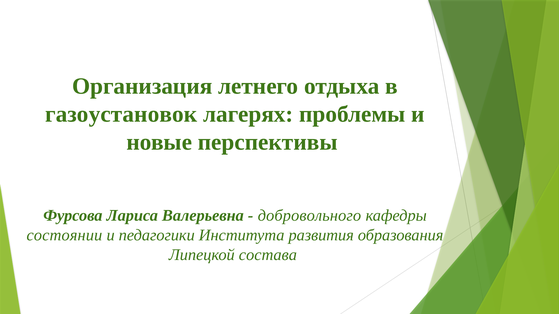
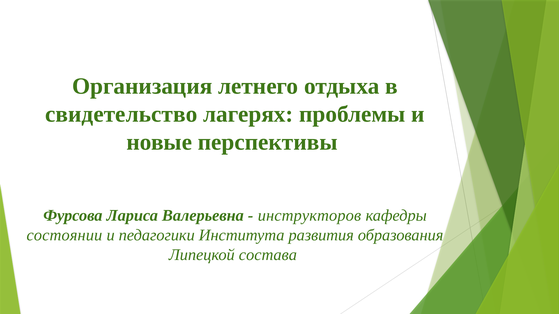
газоустановок: газоустановок -> свидетельство
добровольного: добровольного -> инструкторов
